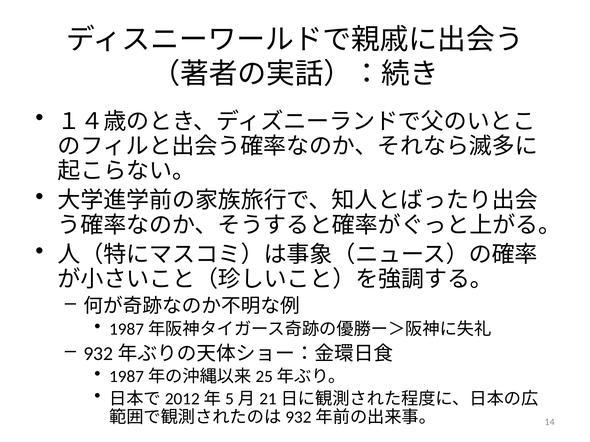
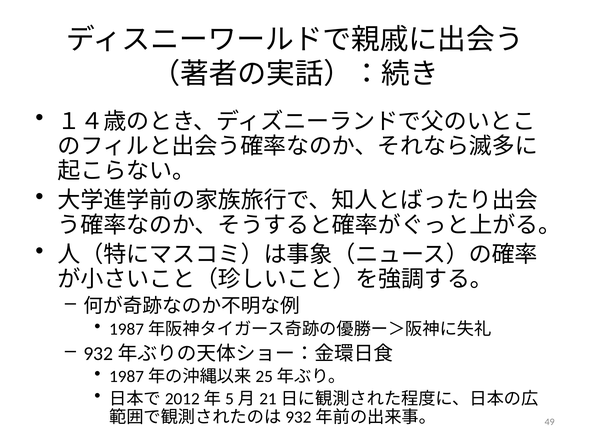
14: 14 -> 49
